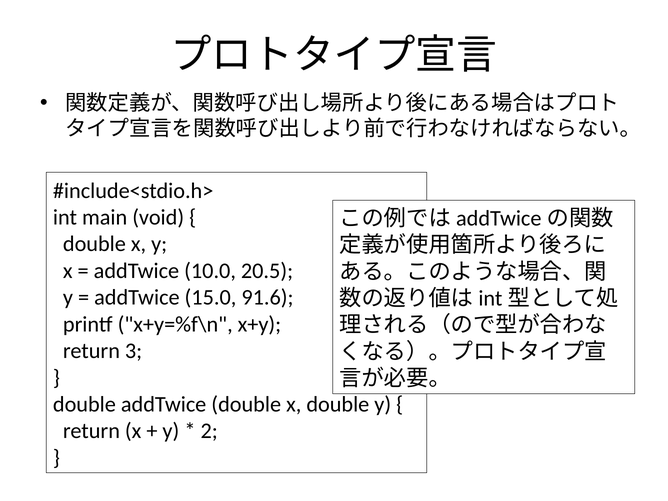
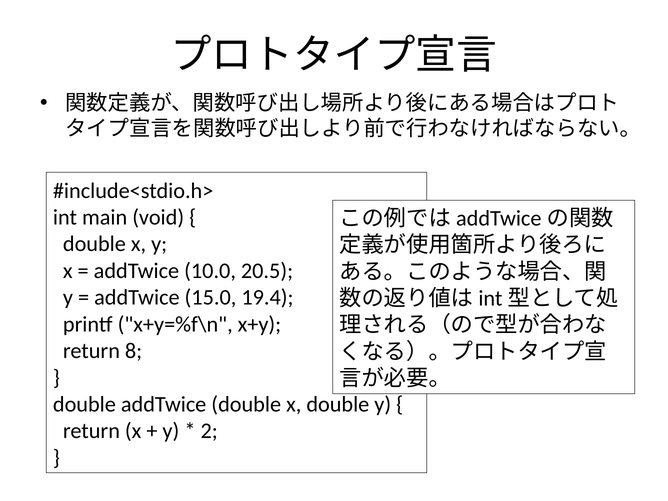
91.6: 91.6 -> 19.4
3: 3 -> 8
